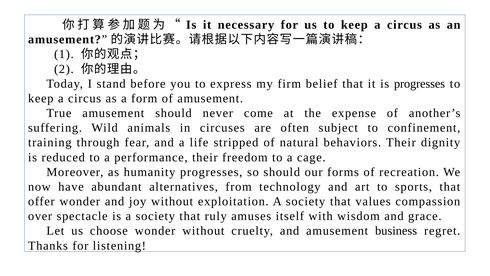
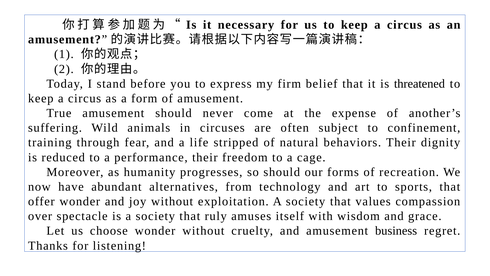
is progresses: progresses -> threatened
